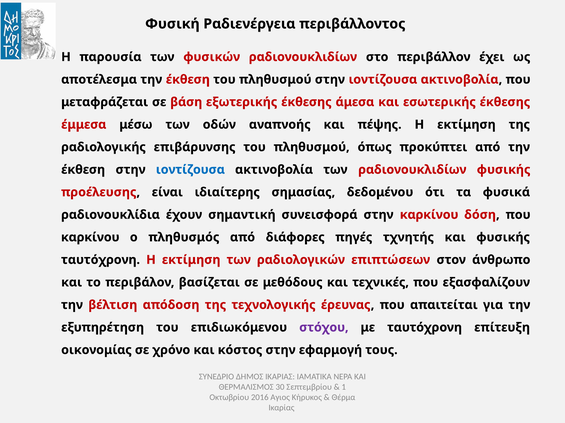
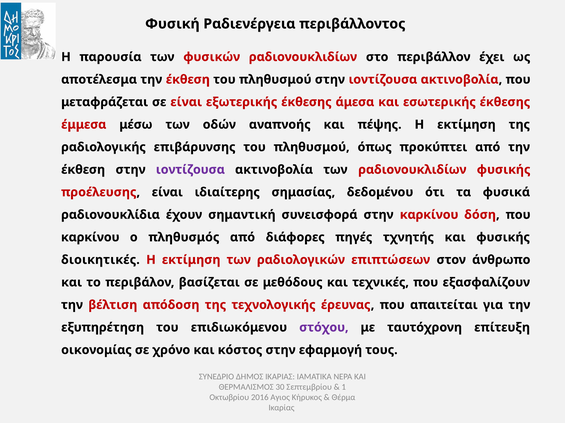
σε βάση: βάση -> είναι
ιοντίζουσα at (190, 170) colour: blue -> purple
ταυτόχρονη at (101, 260): ταυτόχρονη -> διοικητικές
